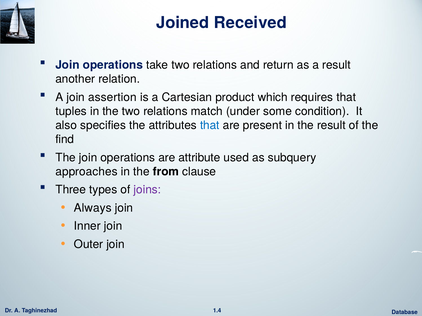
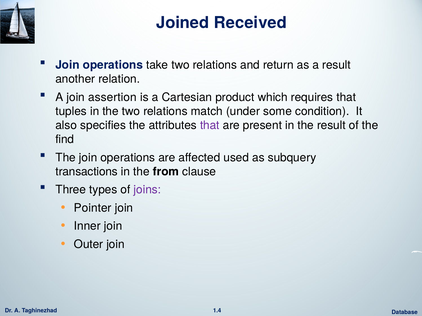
that at (210, 126) colour: blue -> purple
attribute: attribute -> affected
approaches: approaches -> transactions
Always: Always -> Pointer
